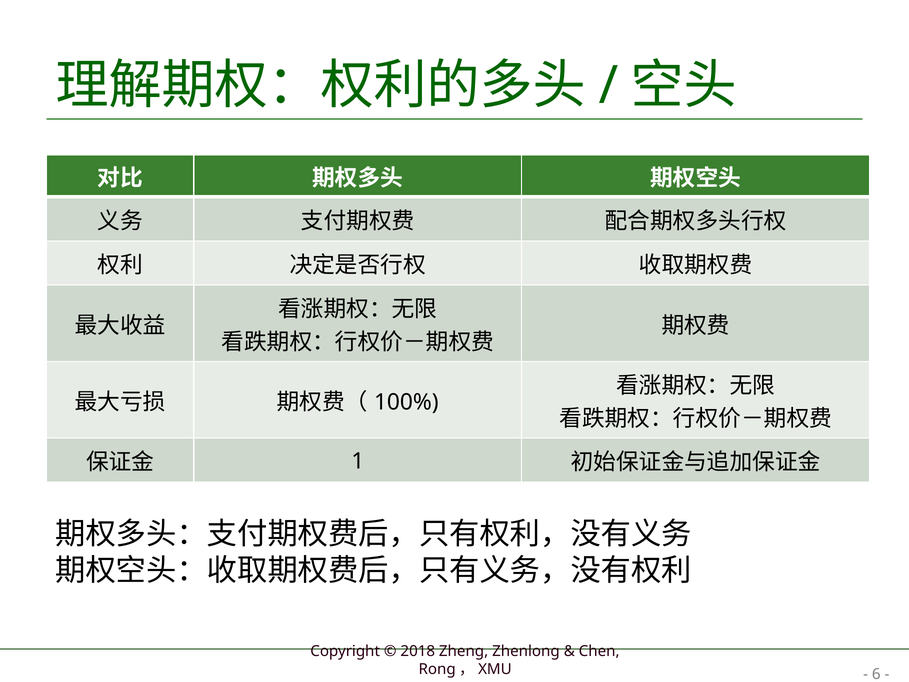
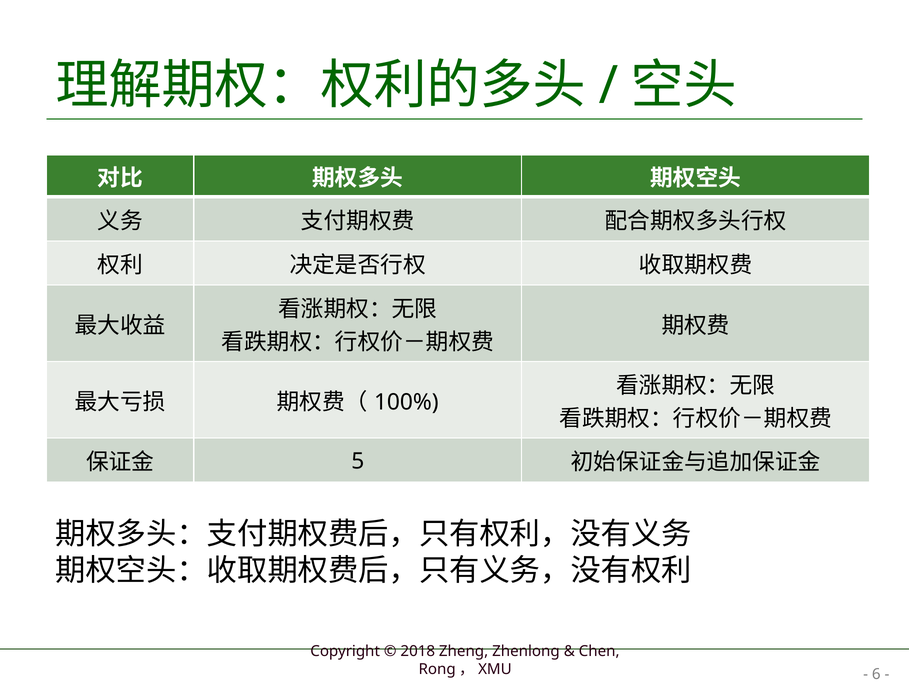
1: 1 -> 5
